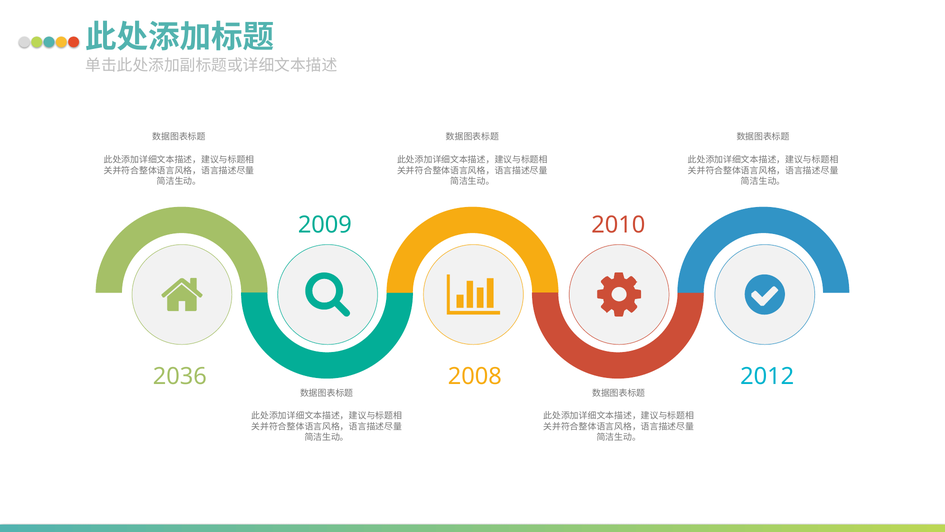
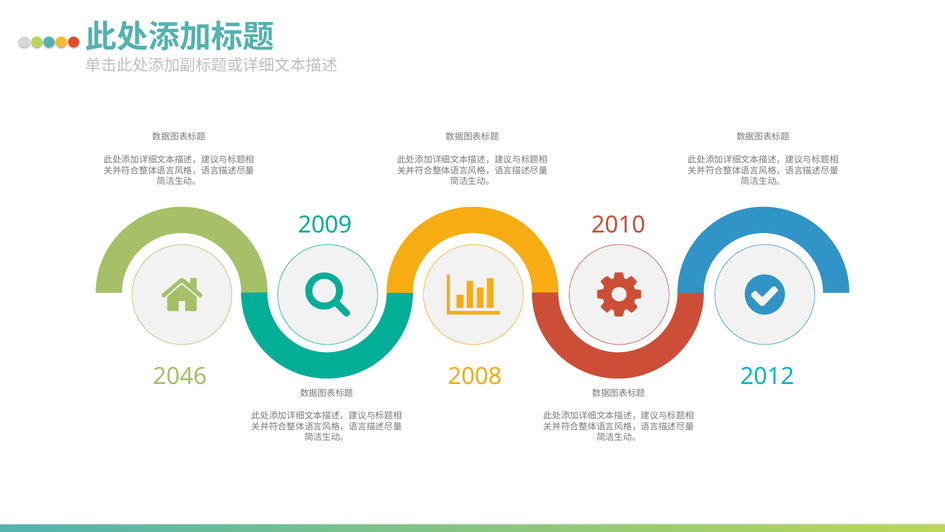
2036: 2036 -> 2046
